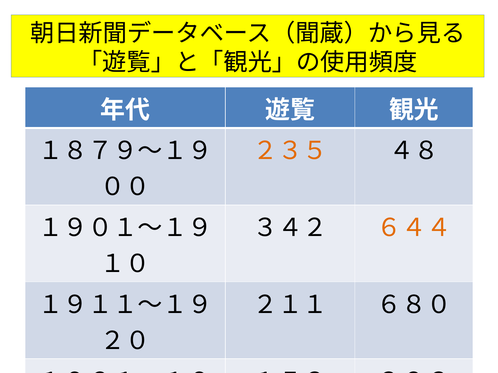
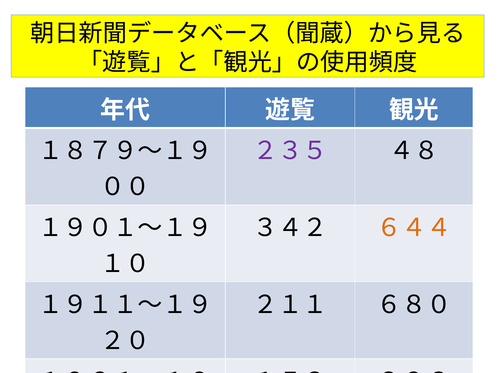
２３５ colour: orange -> purple
